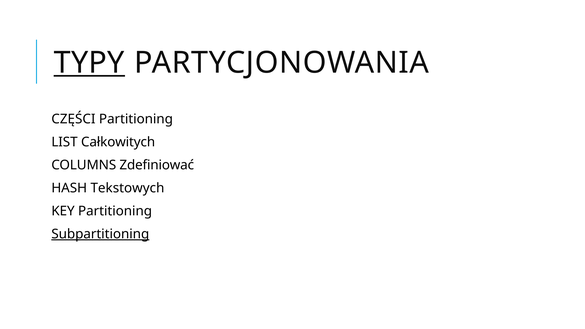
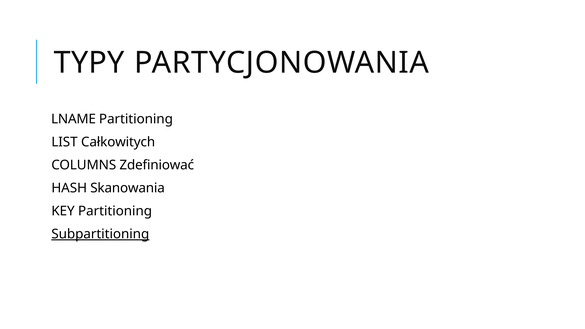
TYPY underline: present -> none
CZĘŚCI: CZĘŚCI -> LNAME
Tekstowych: Tekstowych -> Skanowania
